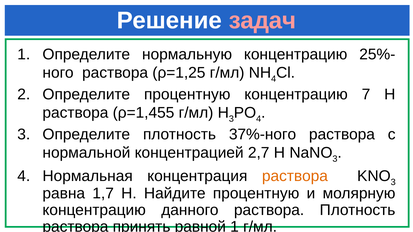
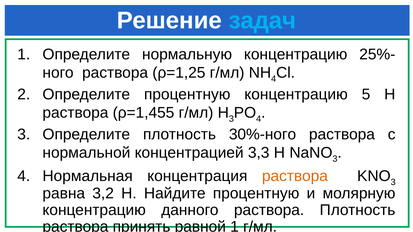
задач colour: pink -> light blue
7: 7 -> 5
37%-ного: 37%-ного -> 30%-ного
2,7: 2,7 -> 3,3
1,7: 1,7 -> 3,2
